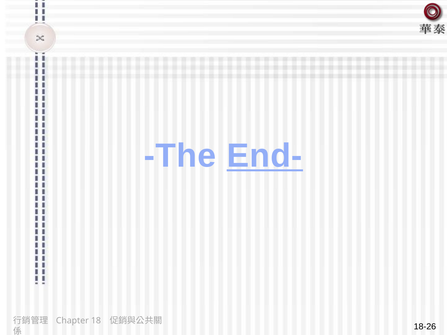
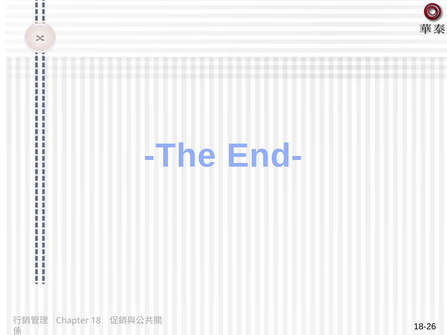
End- underline: present -> none
